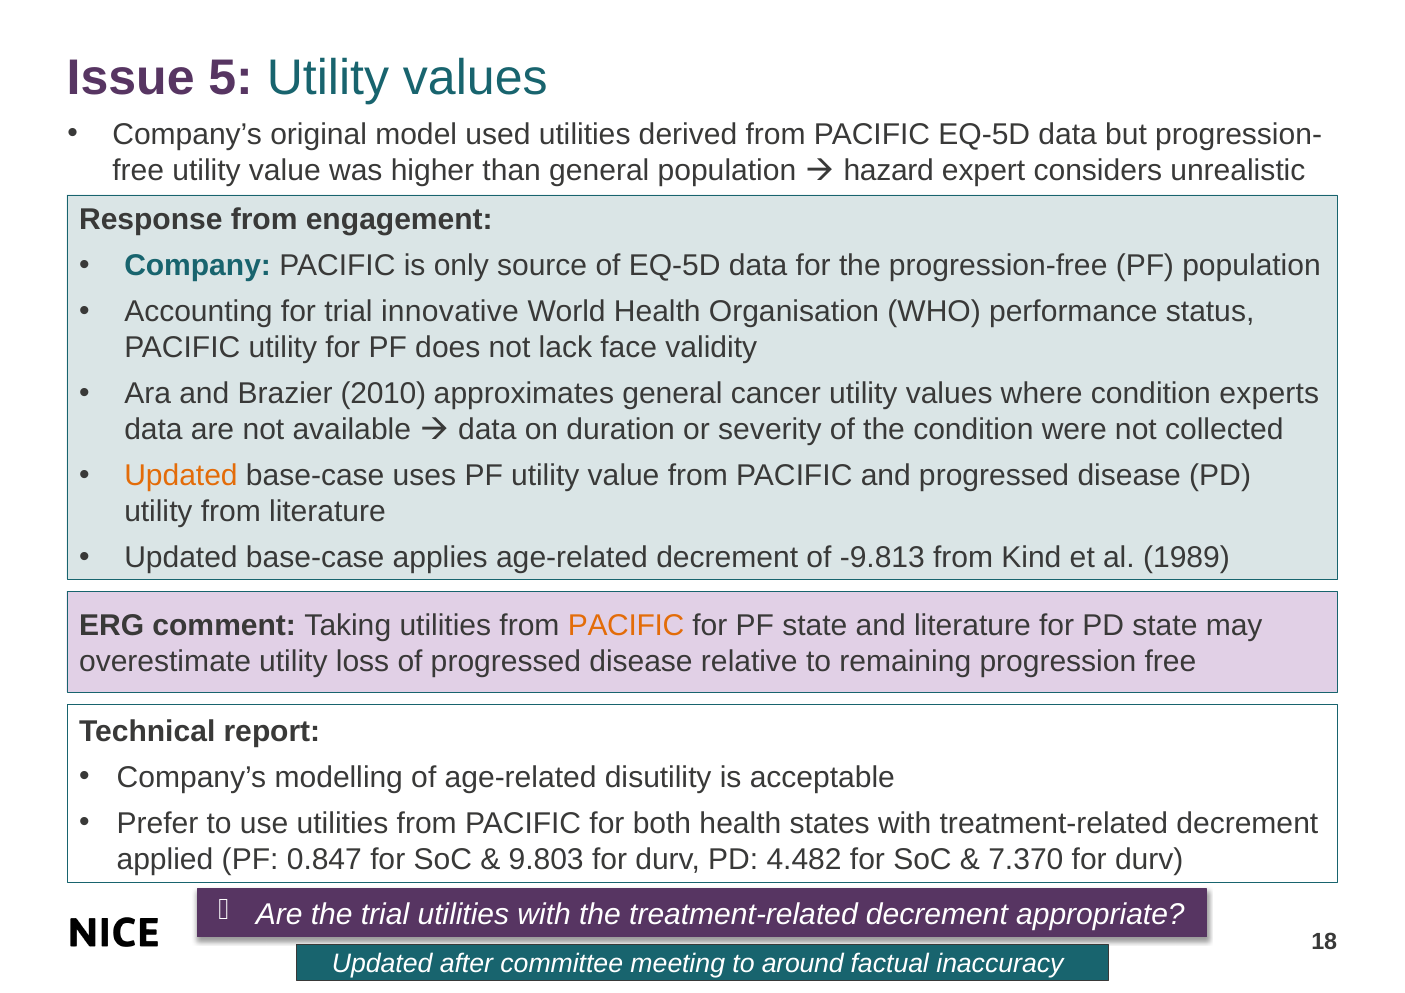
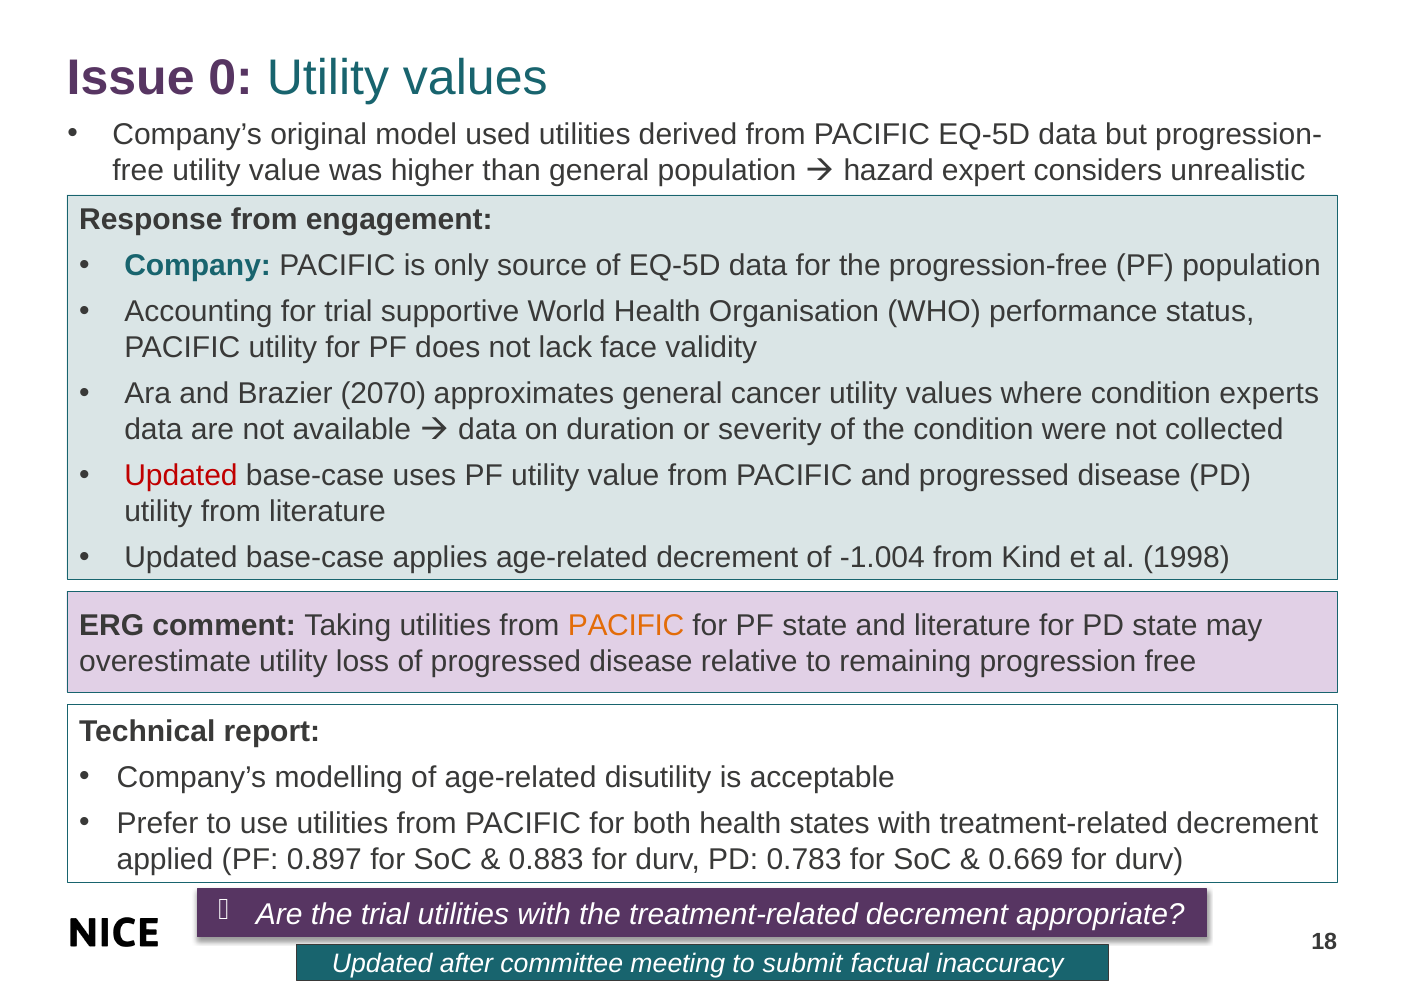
5: 5 -> 0
innovative: innovative -> supportive
2010: 2010 -> 2070
Updated at (181, 476) colour: orange -> red
-9.813: -9.813 -> -1.004
1989: 1989 -> 1998
0.847: 0.847 -> 0.897
9.803: 9.803 -> 0.883
4.482: 4.482 -> 0.783
7.370: 7.370 -> 0.669
around: around -> submit
